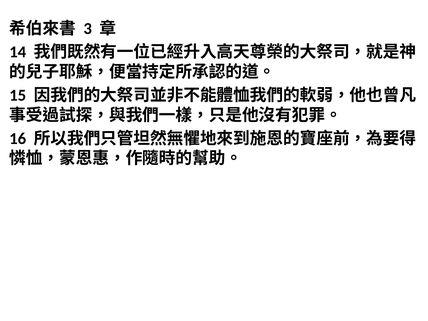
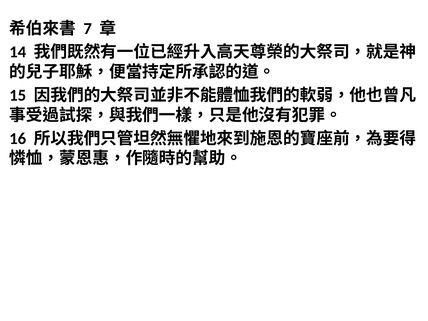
3: 3 -> 7
